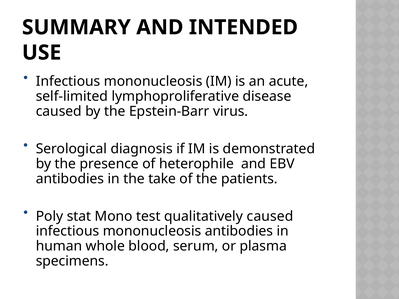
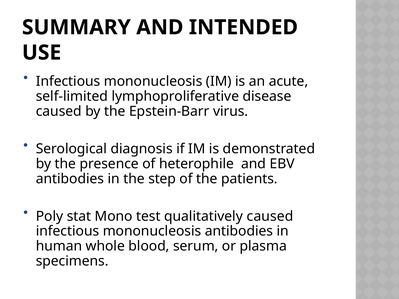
take: take -> step
